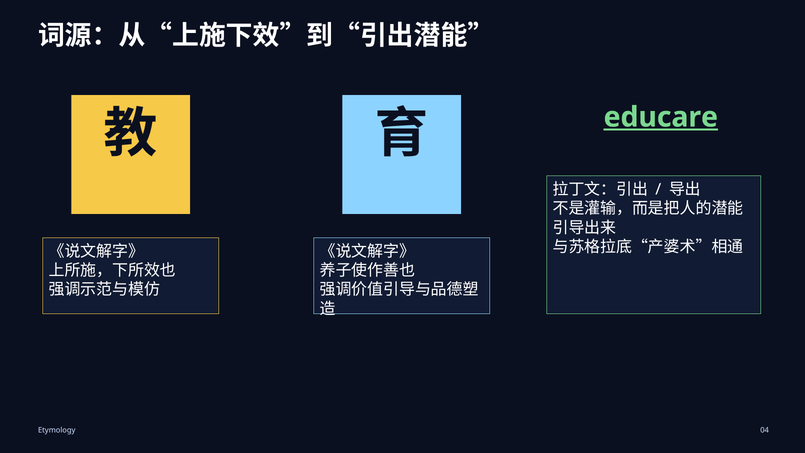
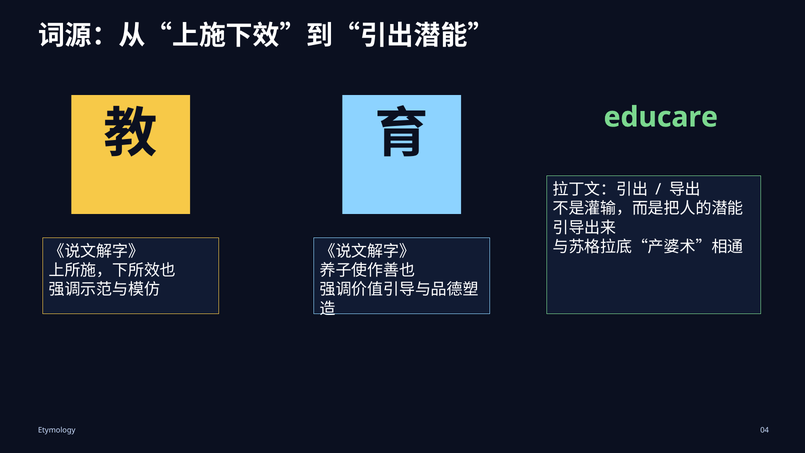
educare underline: present -> none
